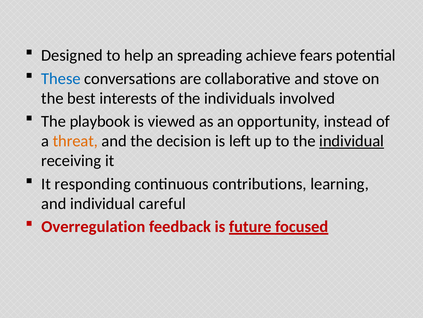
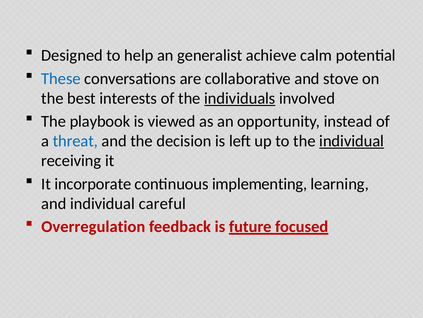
spreading: spreading -> generalist
fears: fears -> calm
individuals underline: none -> present
threat colour: orange -> blue
responding: responding -> incorporate
contributions: contributions -> implementing
